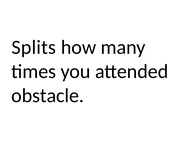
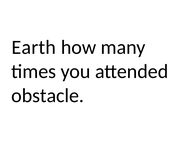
Splits: Splits -> Earth
